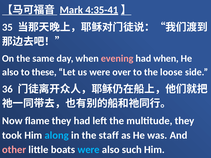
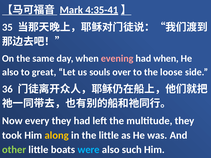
these: these -> great
us were: were -> souls
flame: flame -> every
along colour: light blue -> yellow
the staff: staff -> little
other colour: pink -> light green
